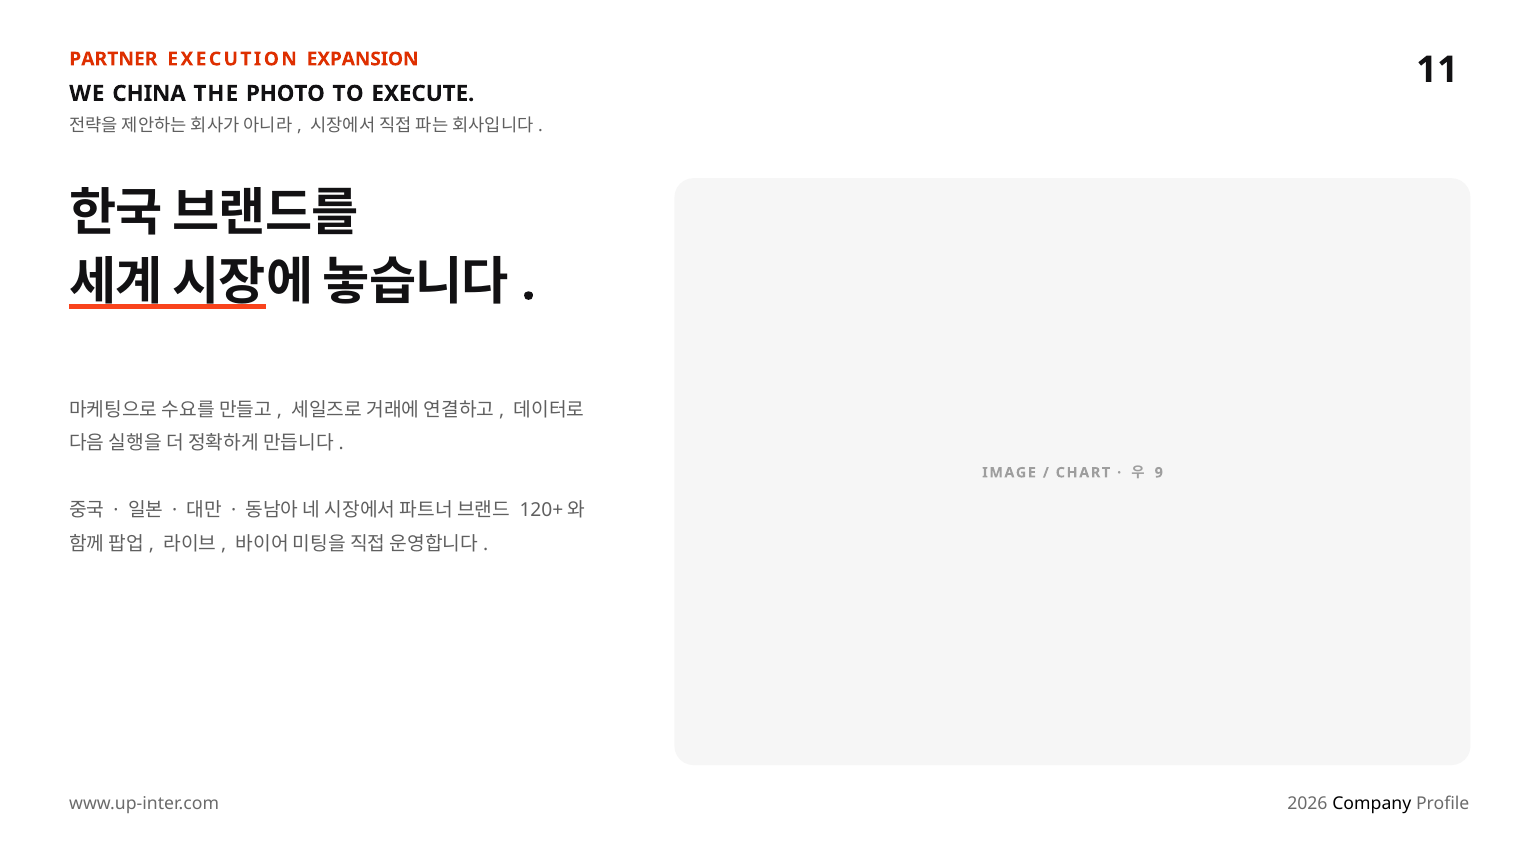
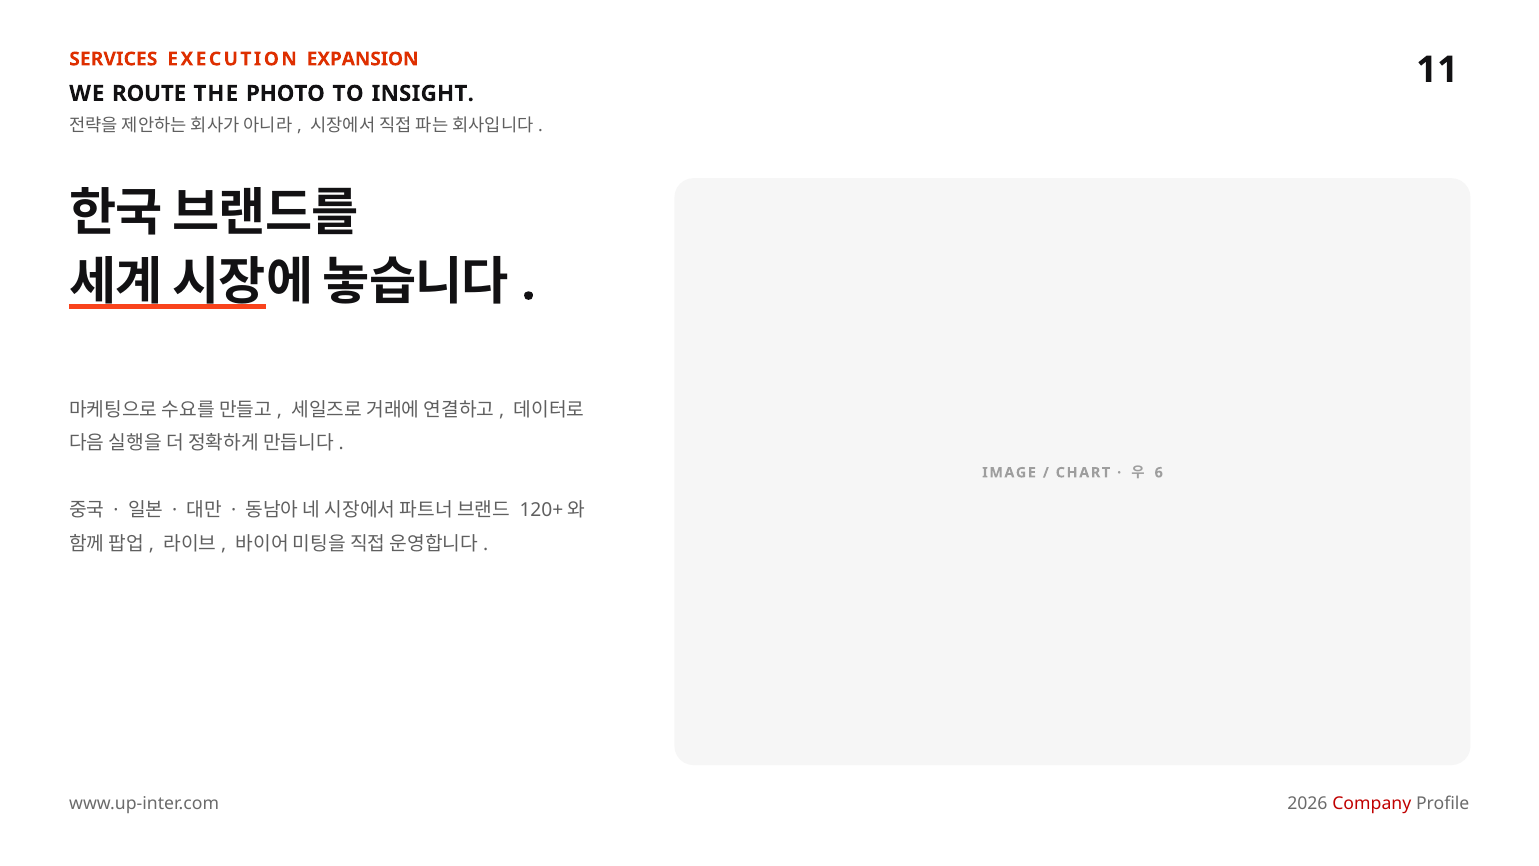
PARTNER: PARTNER -> SERVICES
CHINA: CHINA -> ROUTE
EXECUTE: EXECUTE -> INSIGHT
9: 9 -> 6
Company colour: black -> red
